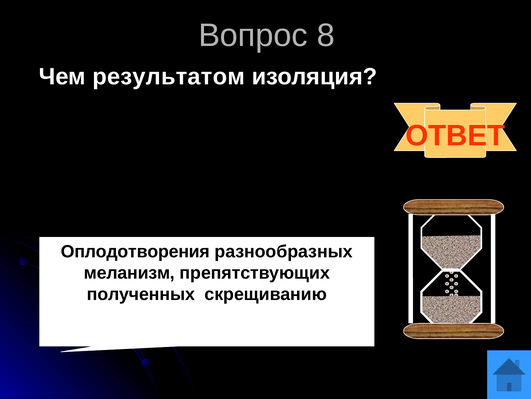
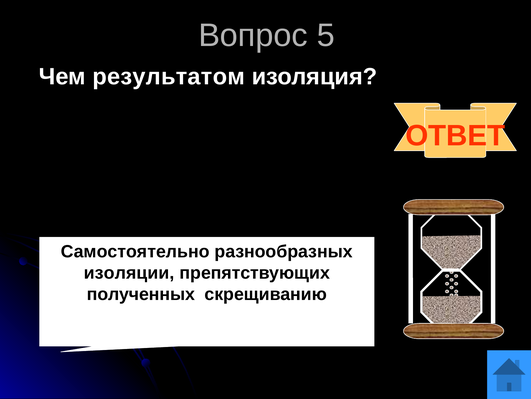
8: 8 -> 5
Оплодотворения: Оплодотворения -> Самостоятельно
меланизм: меланизм -> изоляции
